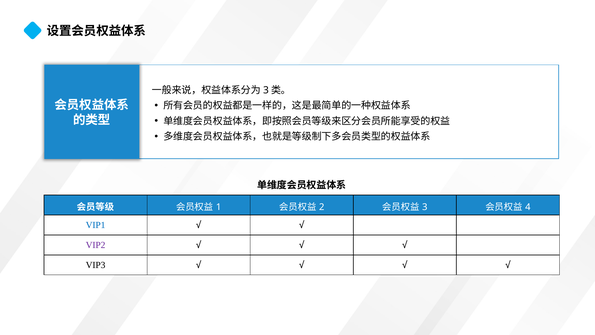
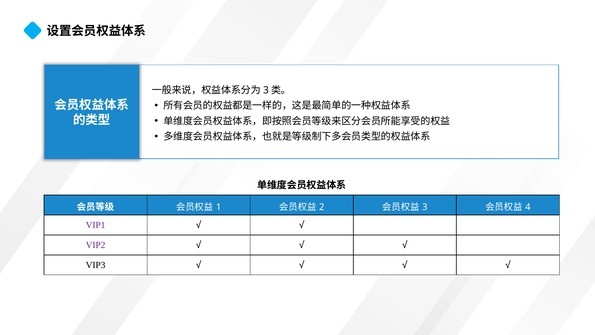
VIP1 colour: blue -> purple
